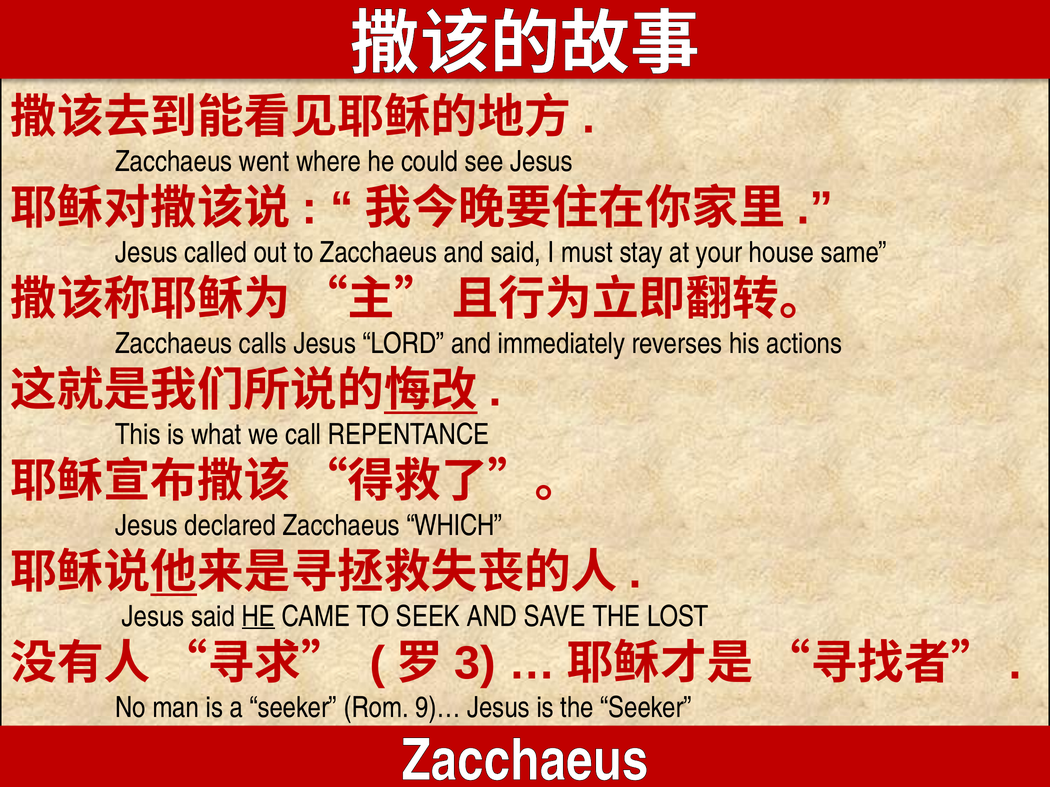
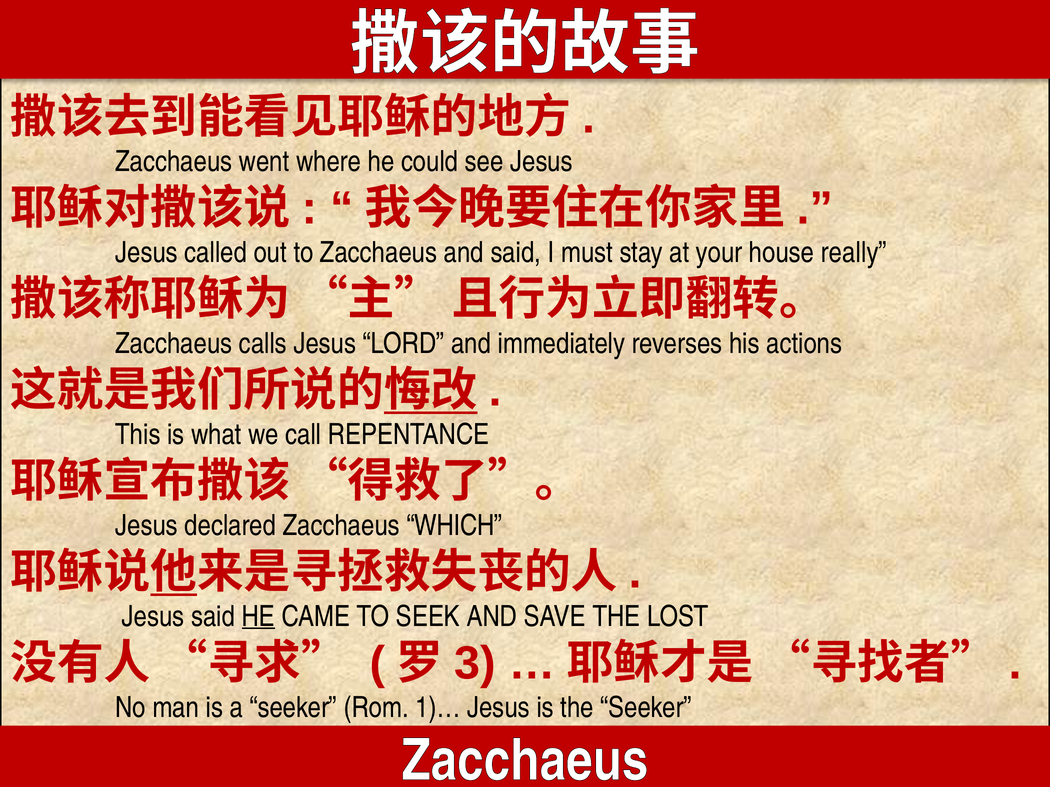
same: same -> really
9)…: 9)… -> 1)…
